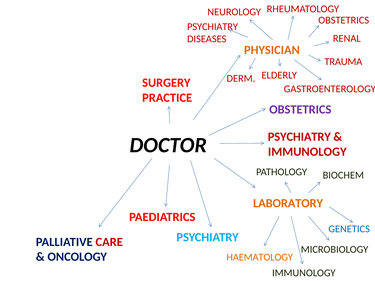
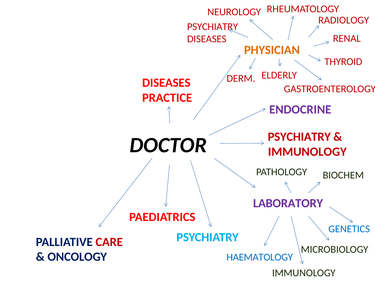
OBSTETRICS at (344, 20): OBSTETRICS -> RADIOLOGY
TRAUMA: TRAUMA -> THYROID
SURGERY at (166, 83): SURGERY -> DISEASES
OBSTETRICS at (300, 110): OBSTETRICS -> ENDOCRINE
LABORATORY colour: orange -> purple
HAEMATOLOGY colour: orange -> blue
